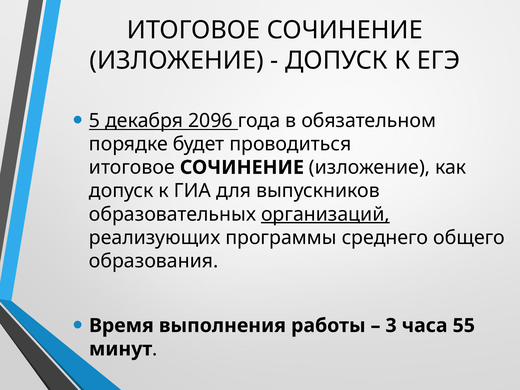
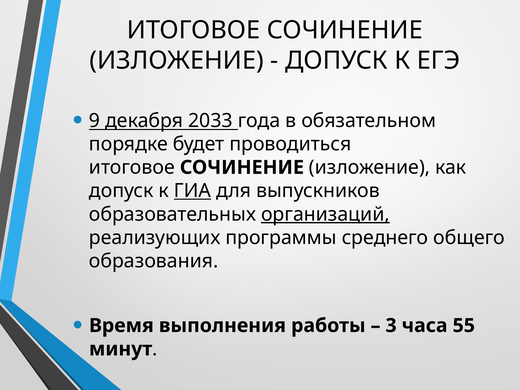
5: 5 -> 9
2096: 2096 -> 2033
ГИА underline: none -> present
